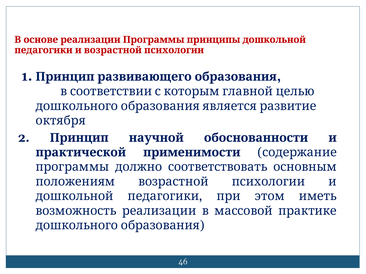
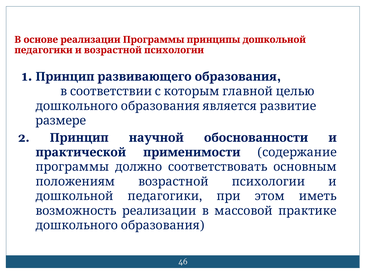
октября: октября -> размере
